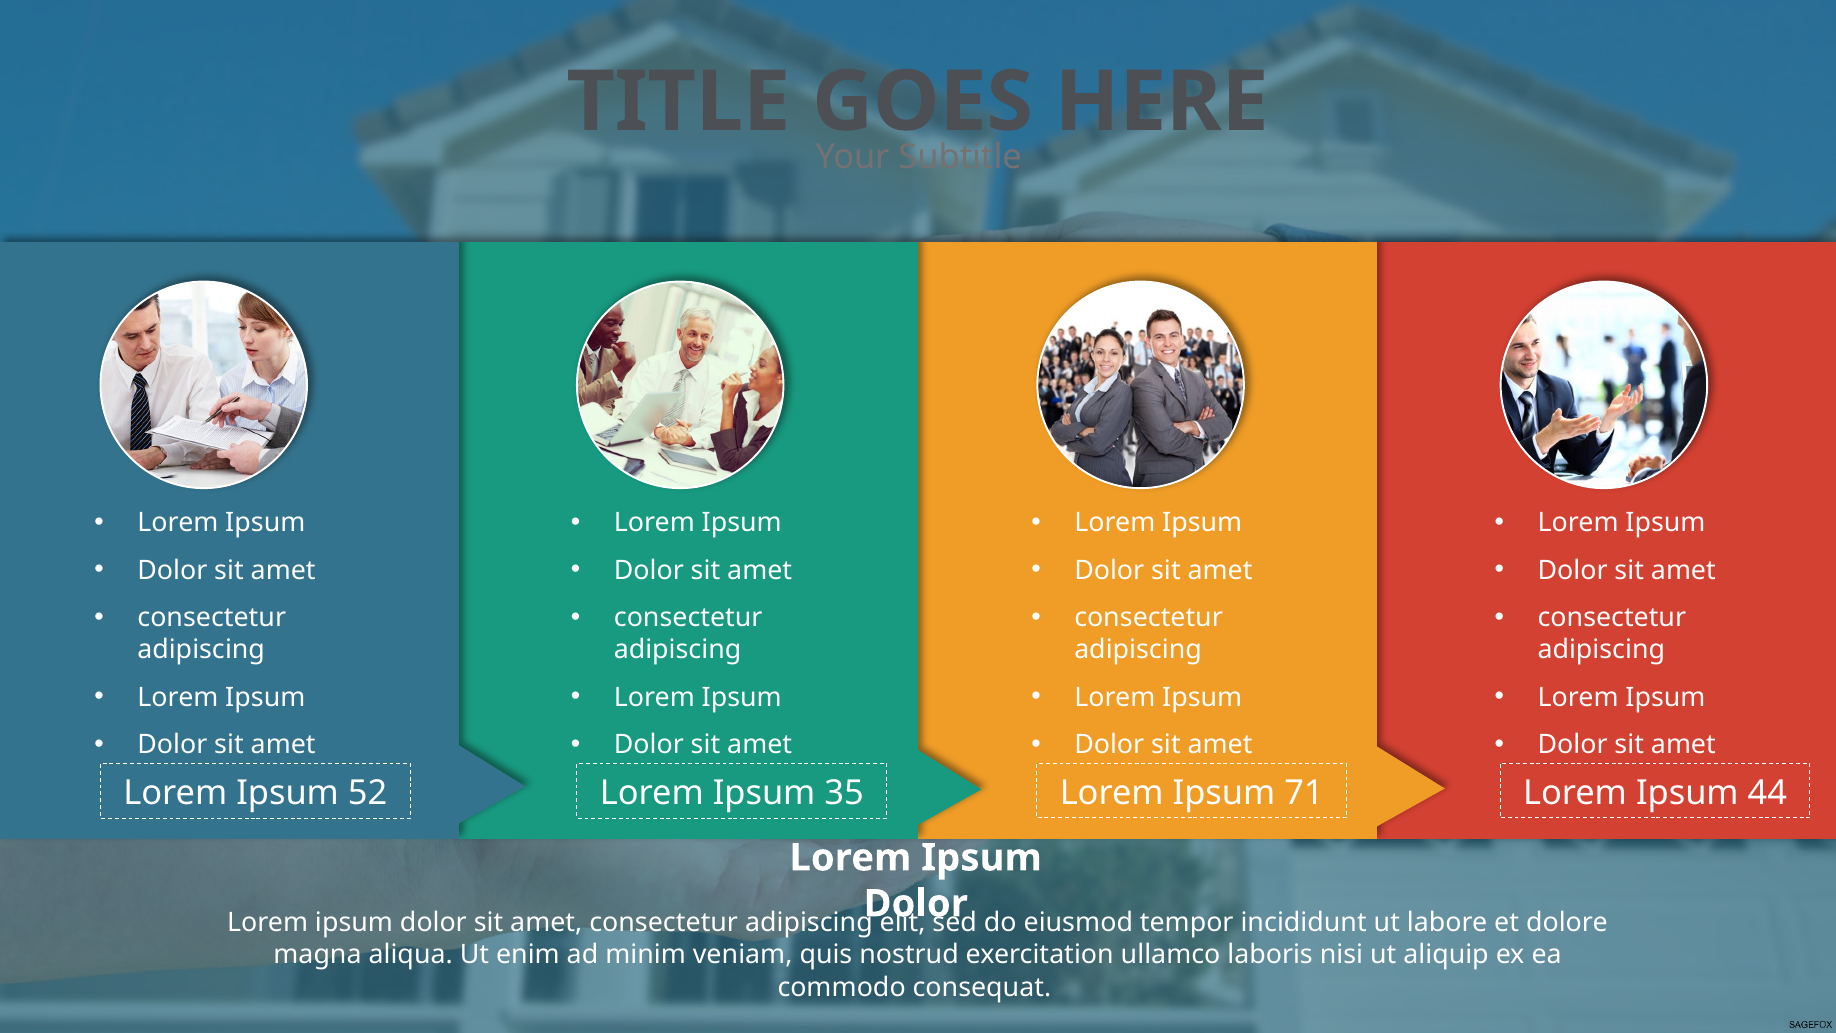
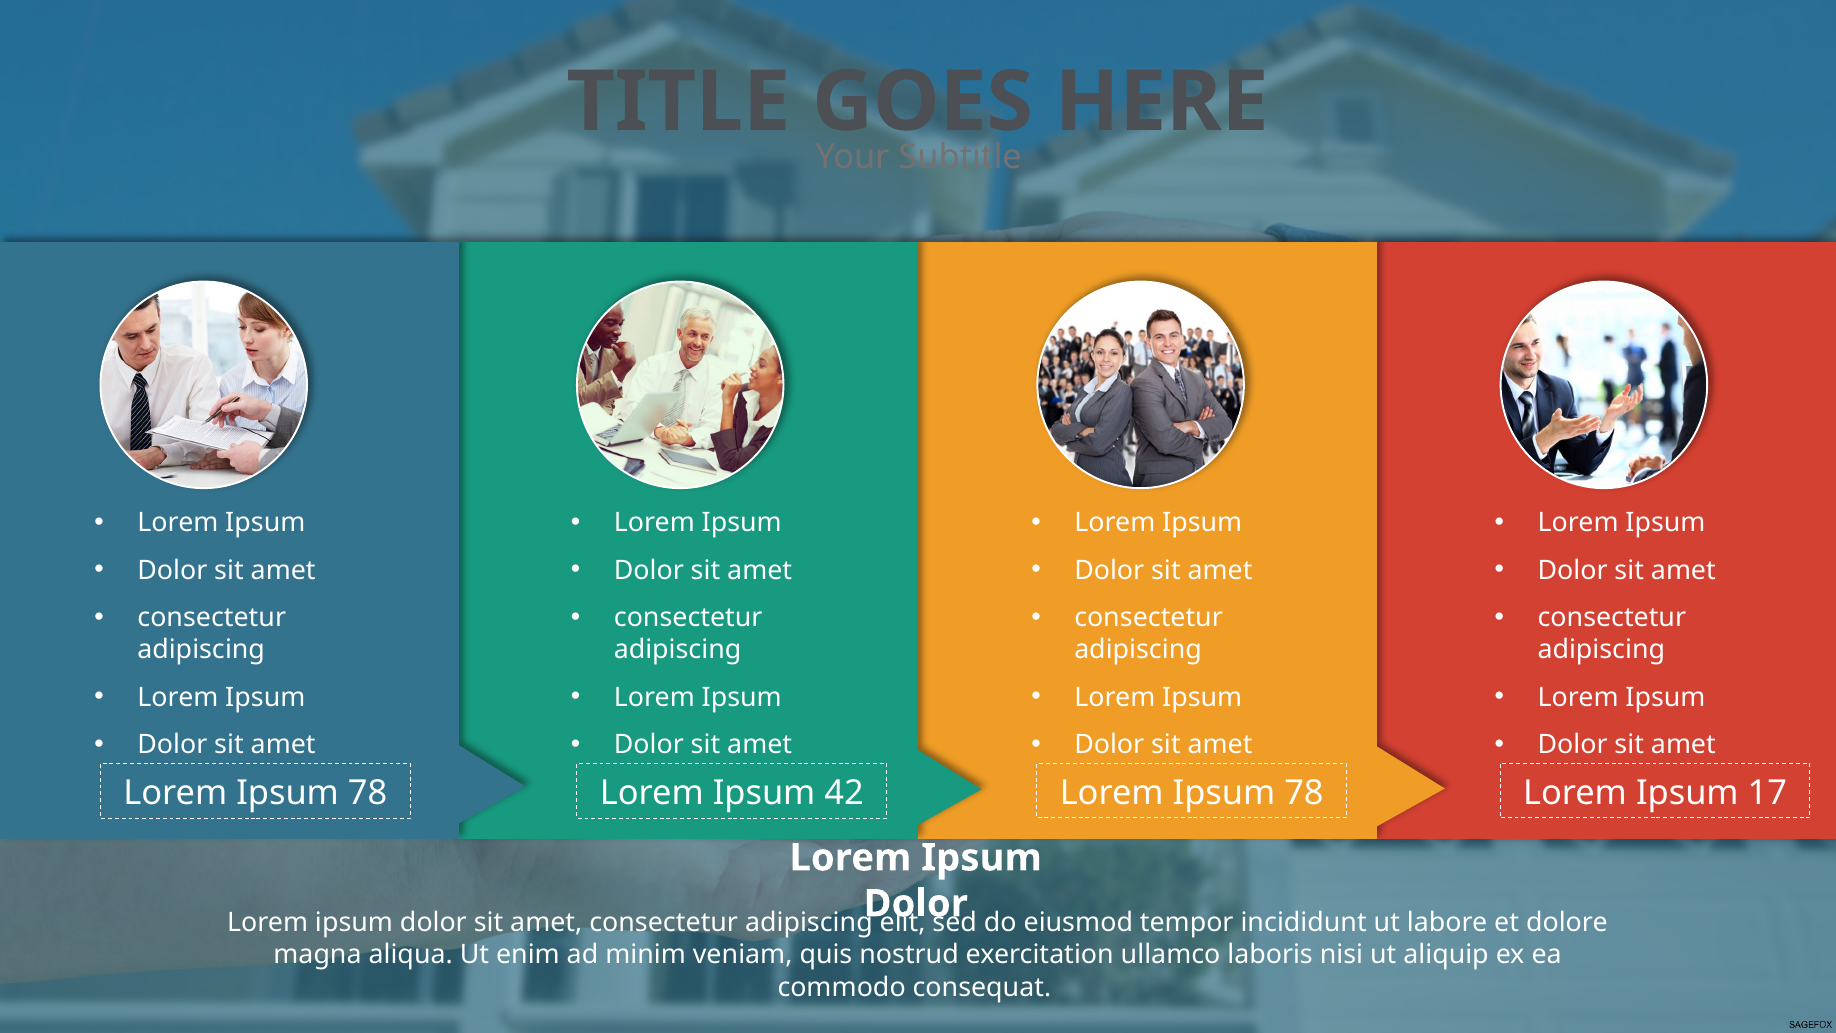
52 at (368, 793): 52 -> 78
35: 35 -> 42
71 at (1304, 793): 71 -> 78
44: 44 -> 17
